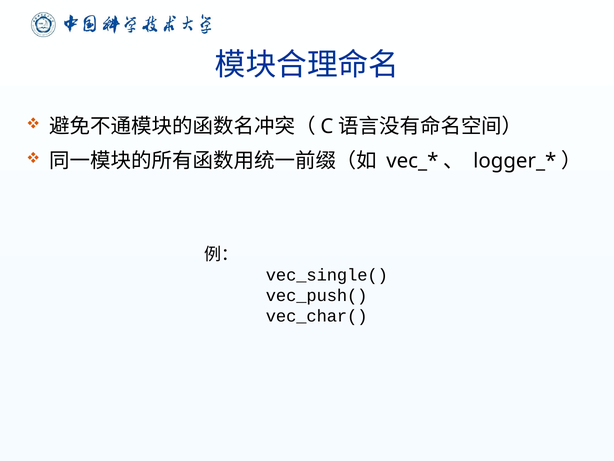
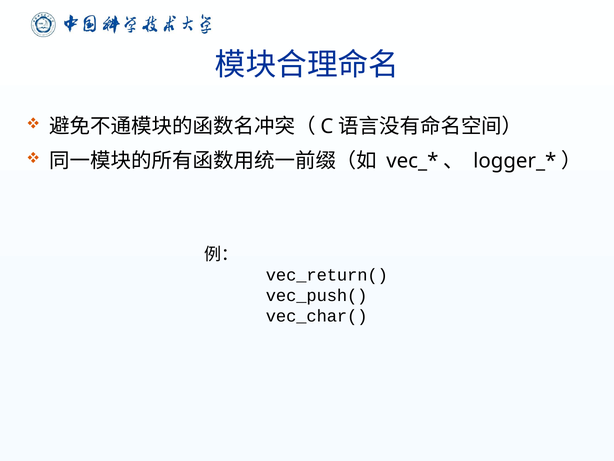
vec_single(: vec_single( -> vec_return(
